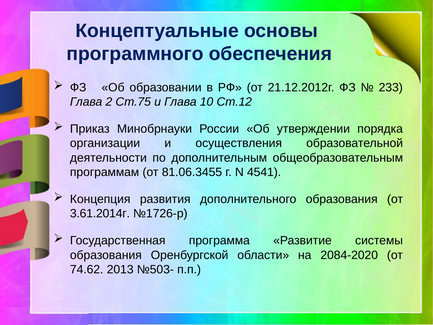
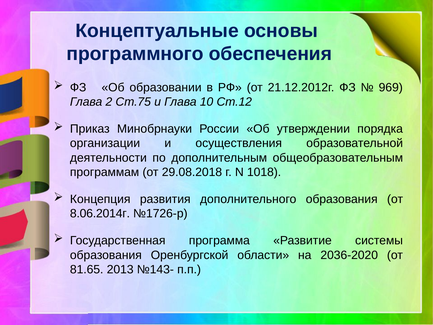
233: 233 -> 969
81.06.3455: 81.06.3455 -> 29.08.2018
4541: 4541 -> 1018
3.61.2014г: 3.61.2014г -> 8.06.2014г
2084-2020: 2084-2020 -> 2036-2020
74.62: 74.62 -> 81.65
№503-: №503- -> №143-
